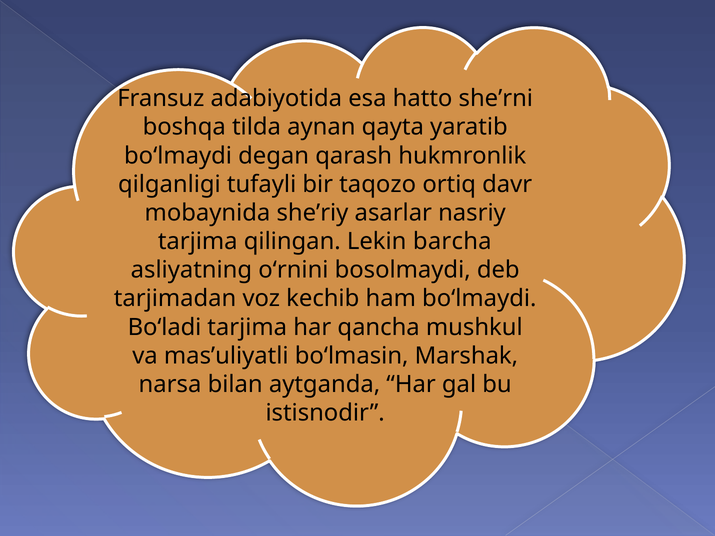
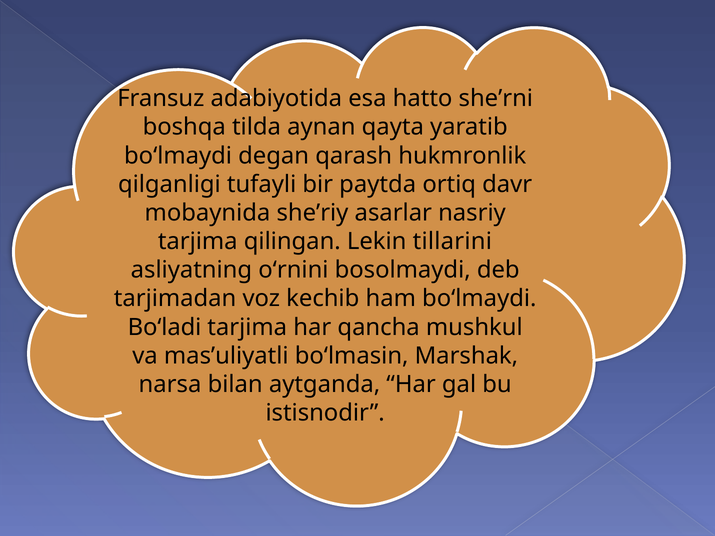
taqozo: taqozo -> paytda
barcha: barcha -> tillarini
